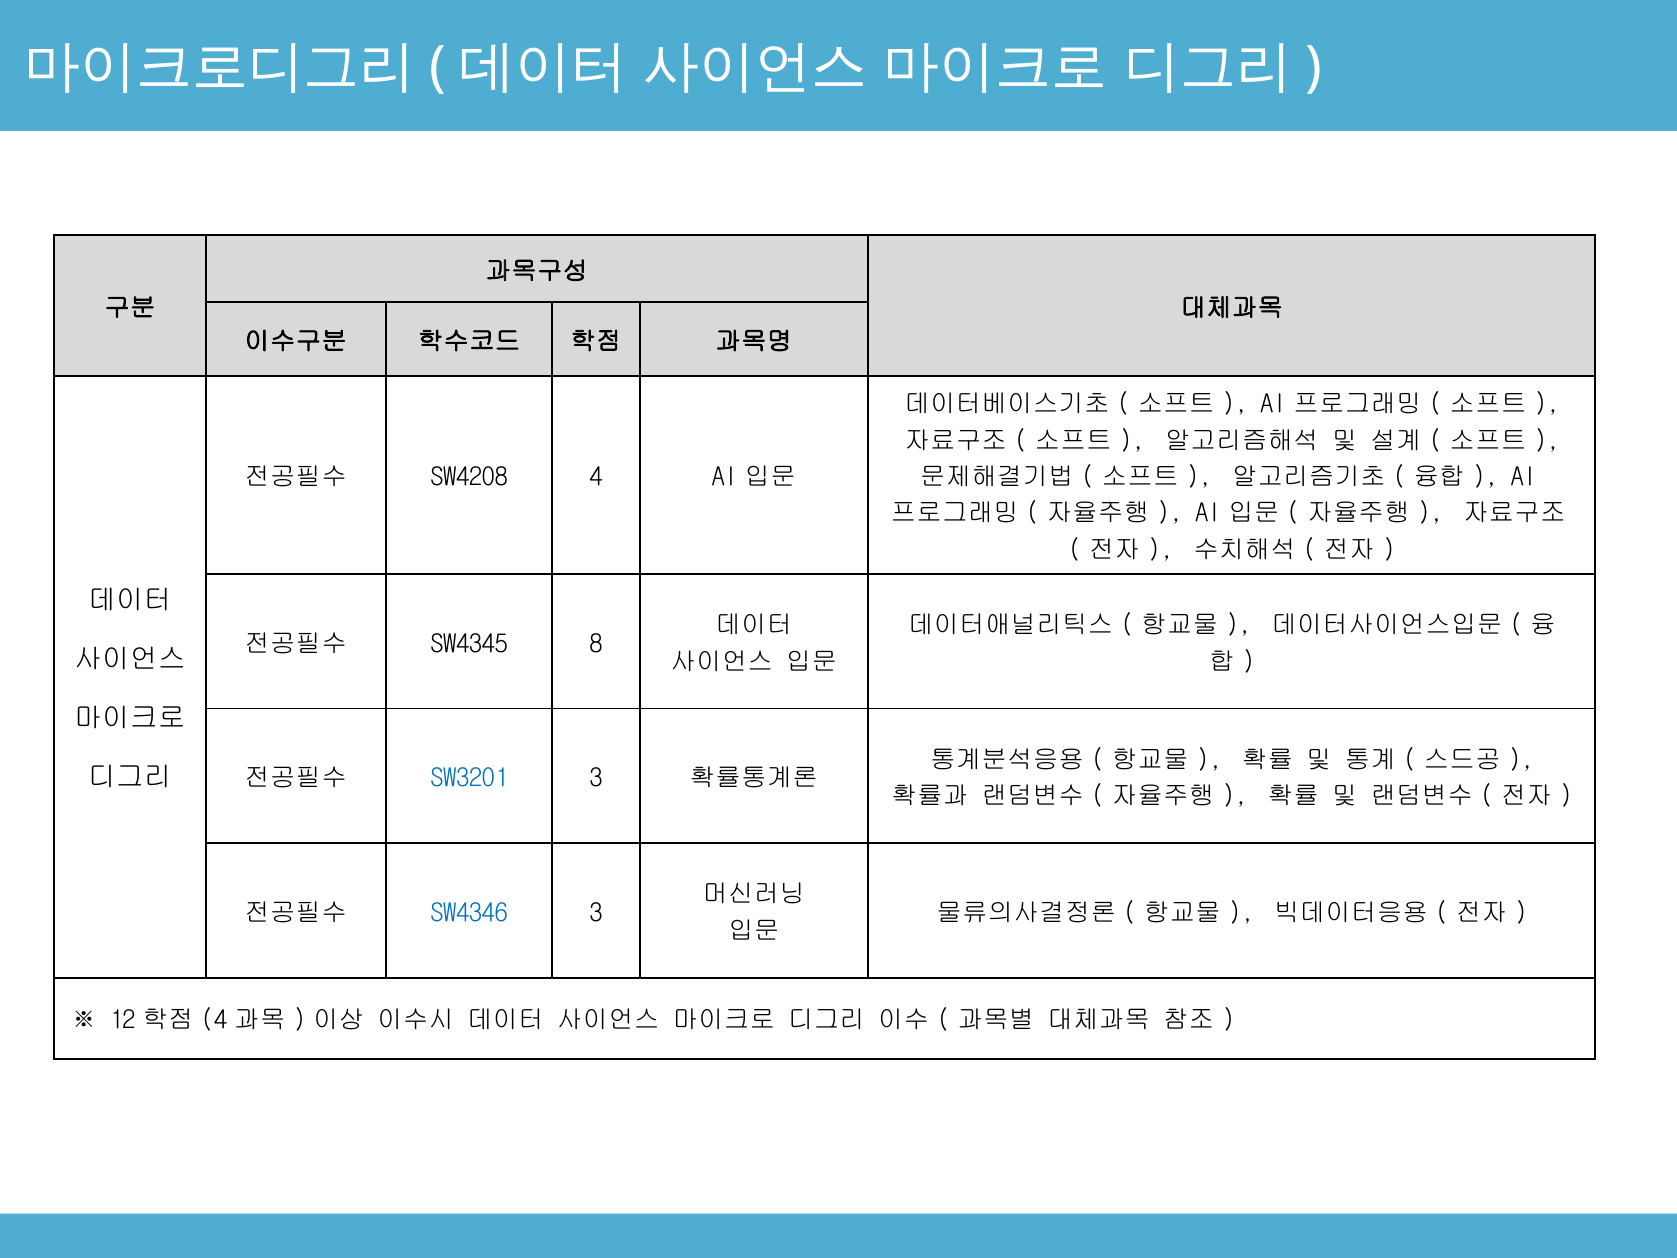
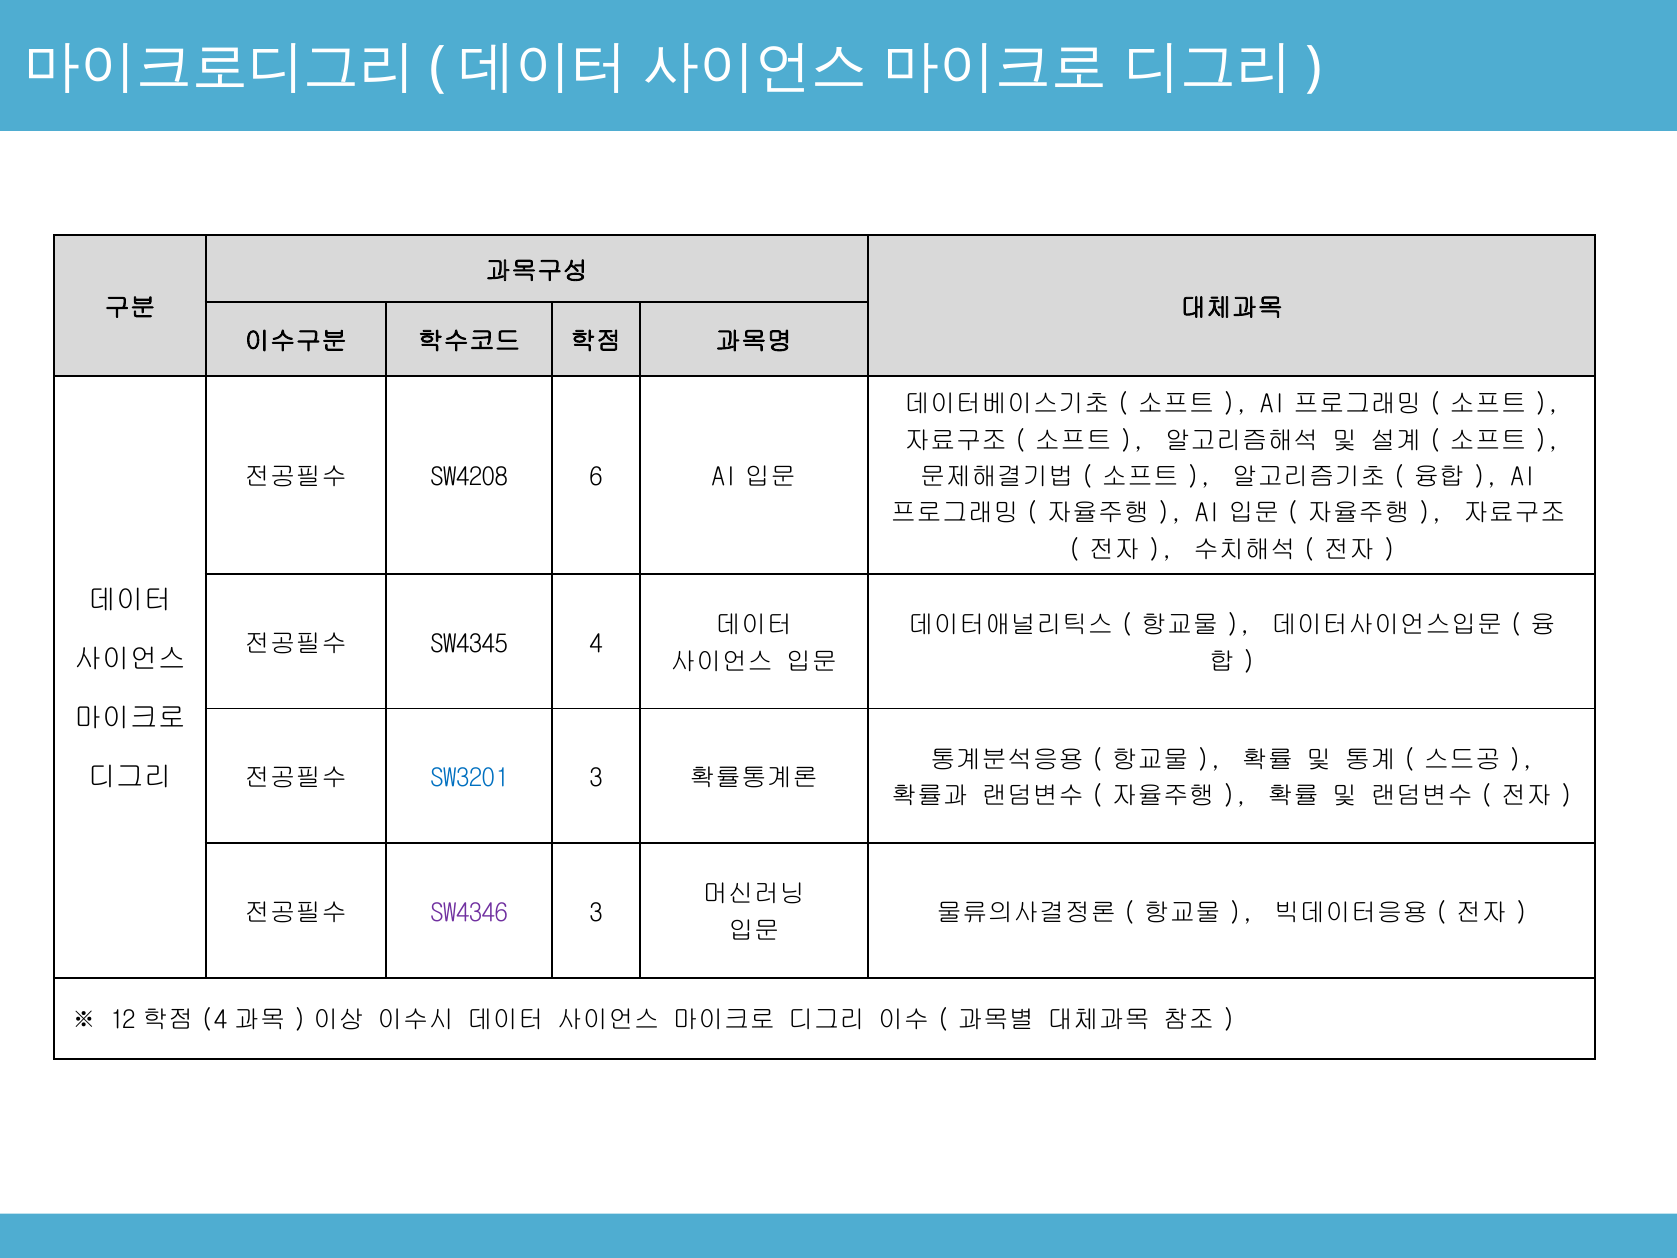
SW4208 4: 4 -> 6
SW4345 8: 8 -> 4
SW4346 colour: blue -> purple
